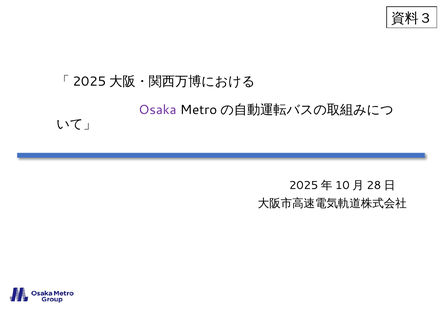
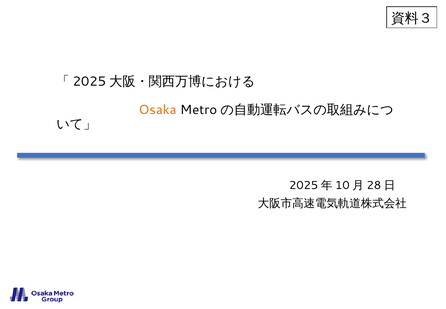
Osaka colour: purple -> orange
